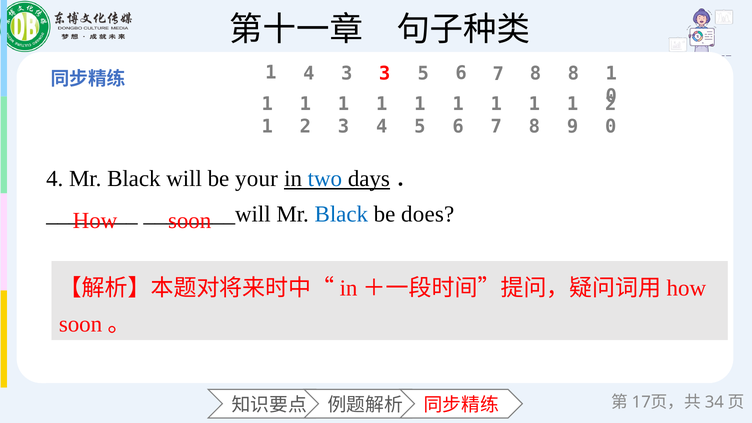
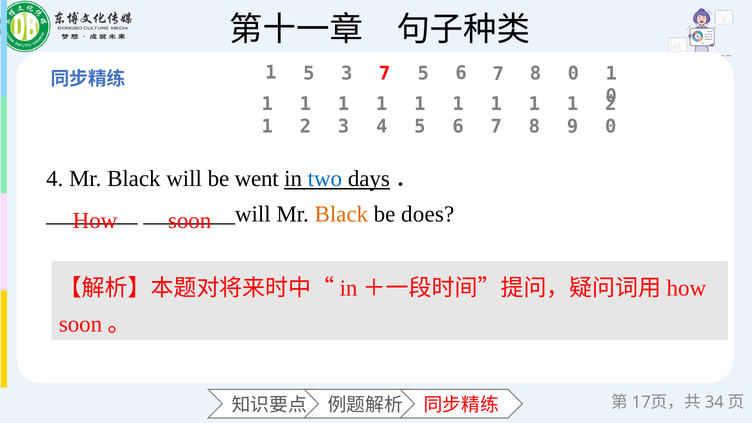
4 at (309, 73): 4 -> 5
3 3: 3 -> 7
8 8: 8 -> 0
your: your -> went
Black at (341, 214) colour: blue -> orange
